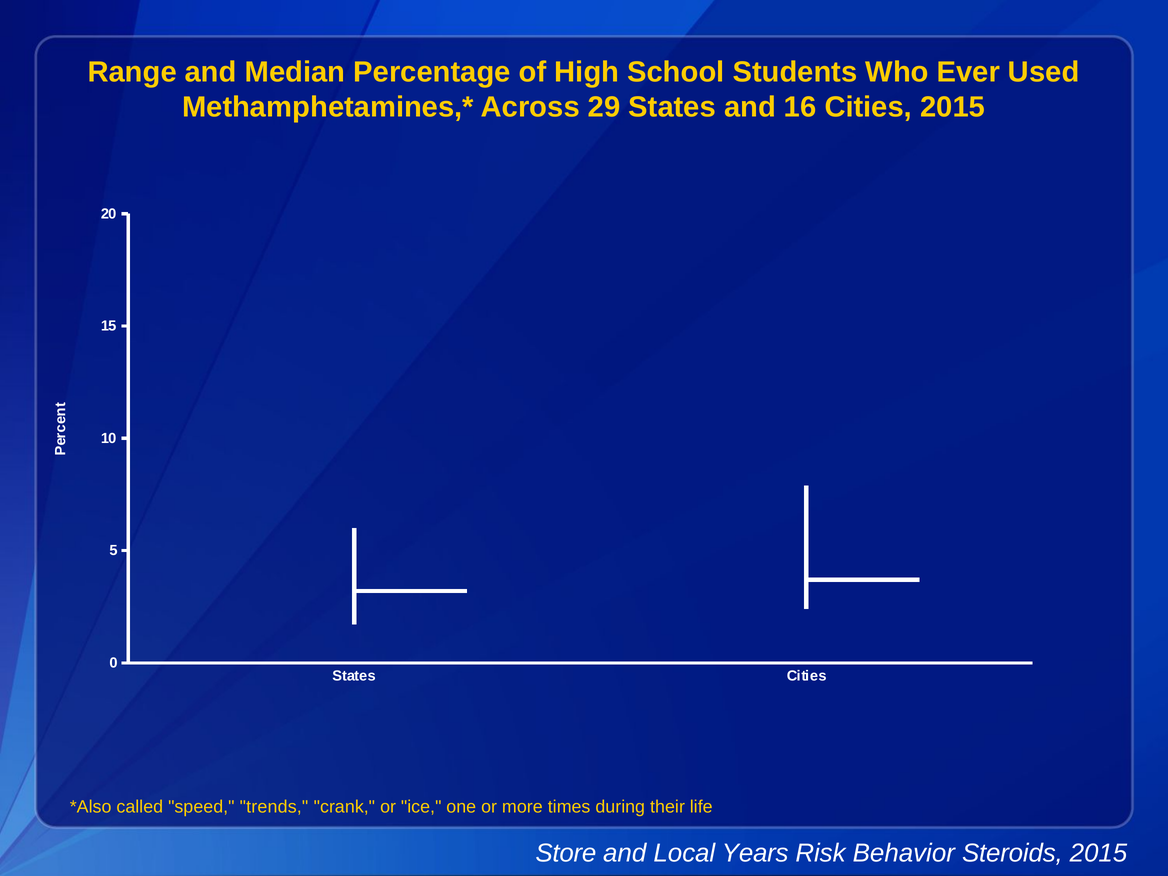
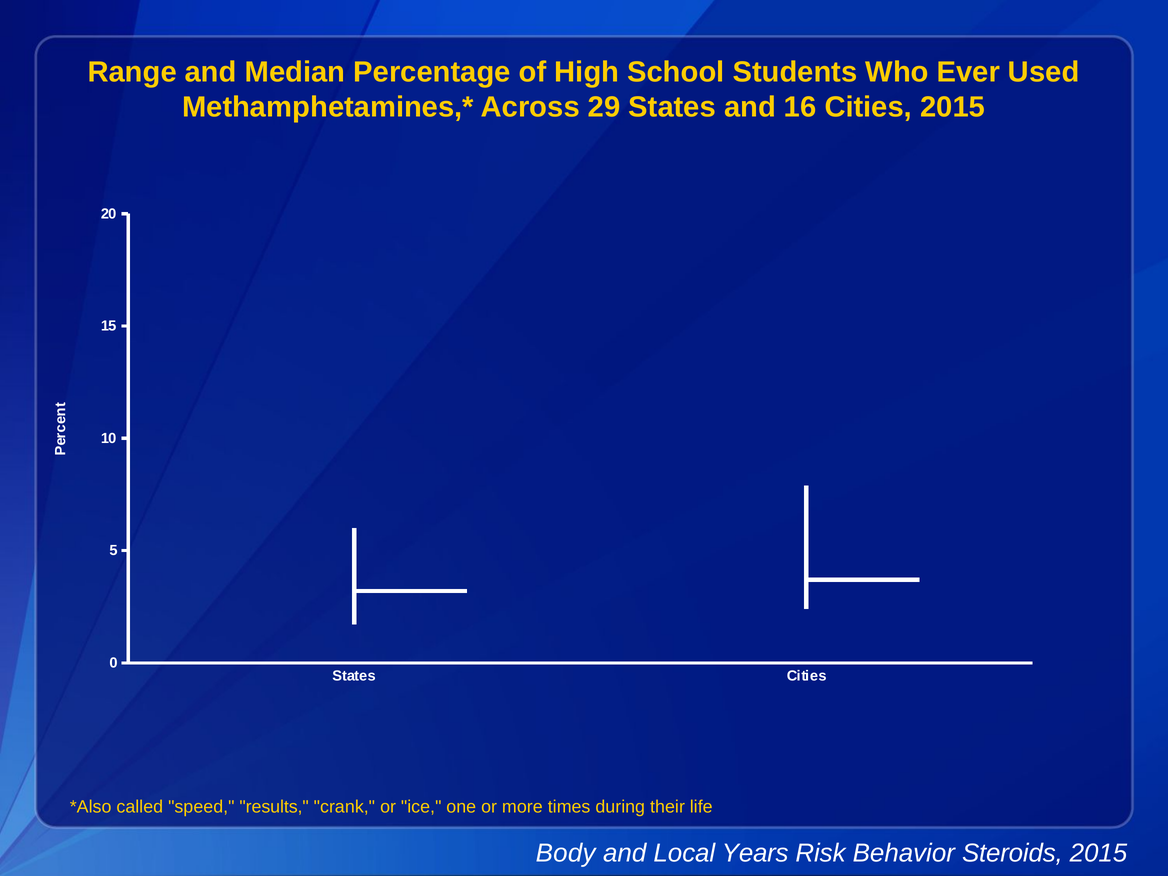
trends: trends -> results
Store: Store -> Body
